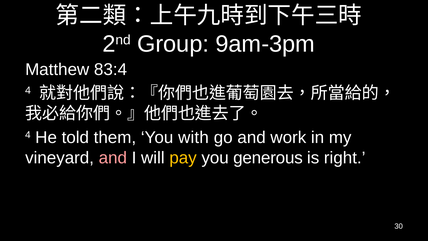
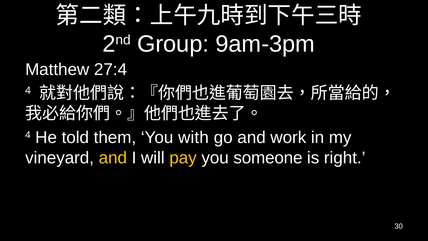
83:4: 83:4 -> 27:4
and at (113, 158) colour: pink -> yellow
generous: generous -> someone
